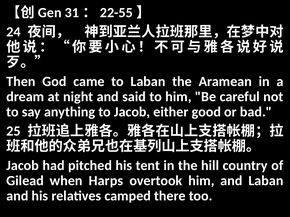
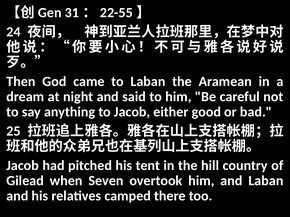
Harps: Harps -> Seven
